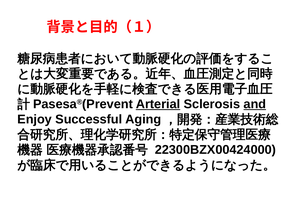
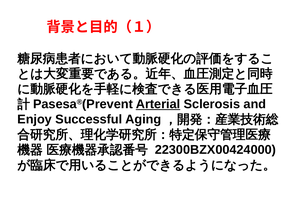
and underline: present -> none
